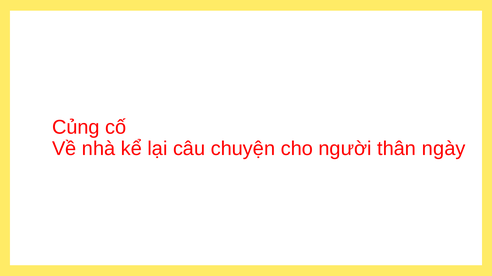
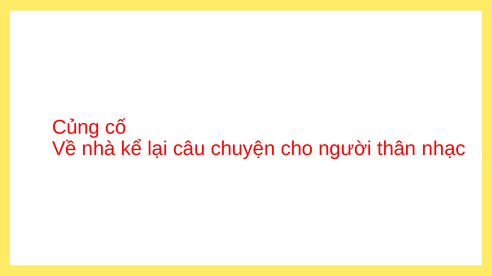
ngày: ngày -> nhạc
